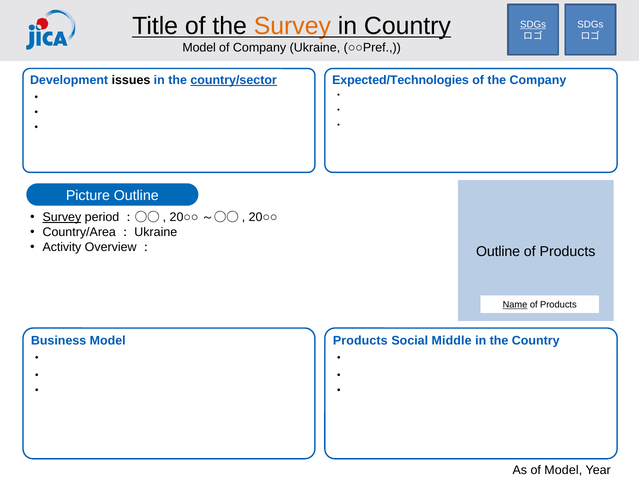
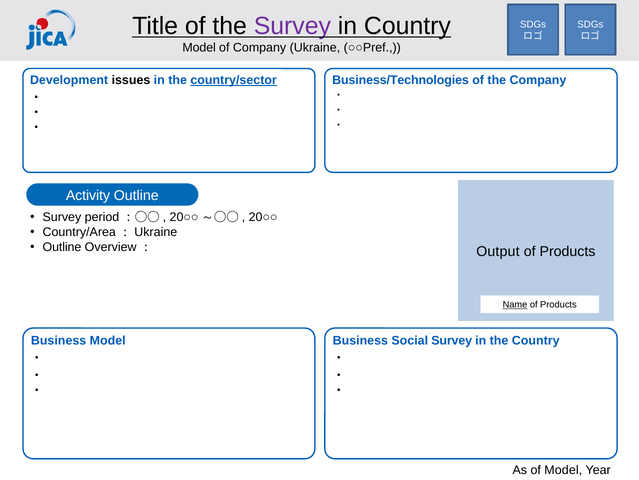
Survey at (292, 26) colour: orange -> purple
SDGs at (533, 24) underline: present -> none
Expected/Technologies: Expected/Technologies -> Business/Technologies
Picture: Picture -> Activity
Survey at (62, 217) underline: present -> none
Activity at (62, 247): Activity -> Outline
Outline at (498, 251): Outline -> Output
Products at (360, 340): Products -> Business
Social Middle: Middle -> Survey
